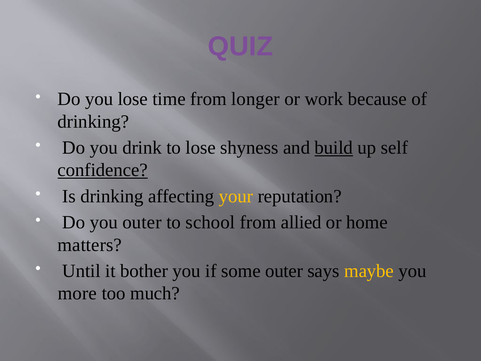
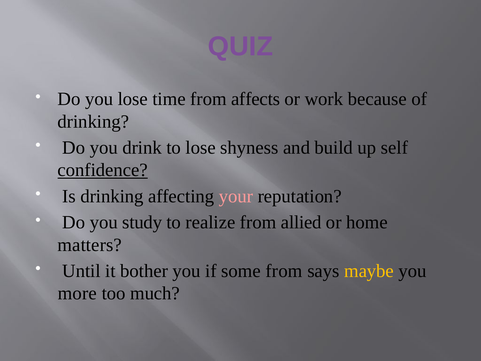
longer: longer -> affects
build underline: present -> none
your colour: yellow -> pink
you outer: outer -> study
school: school -> realize
some outer: outer -> from
